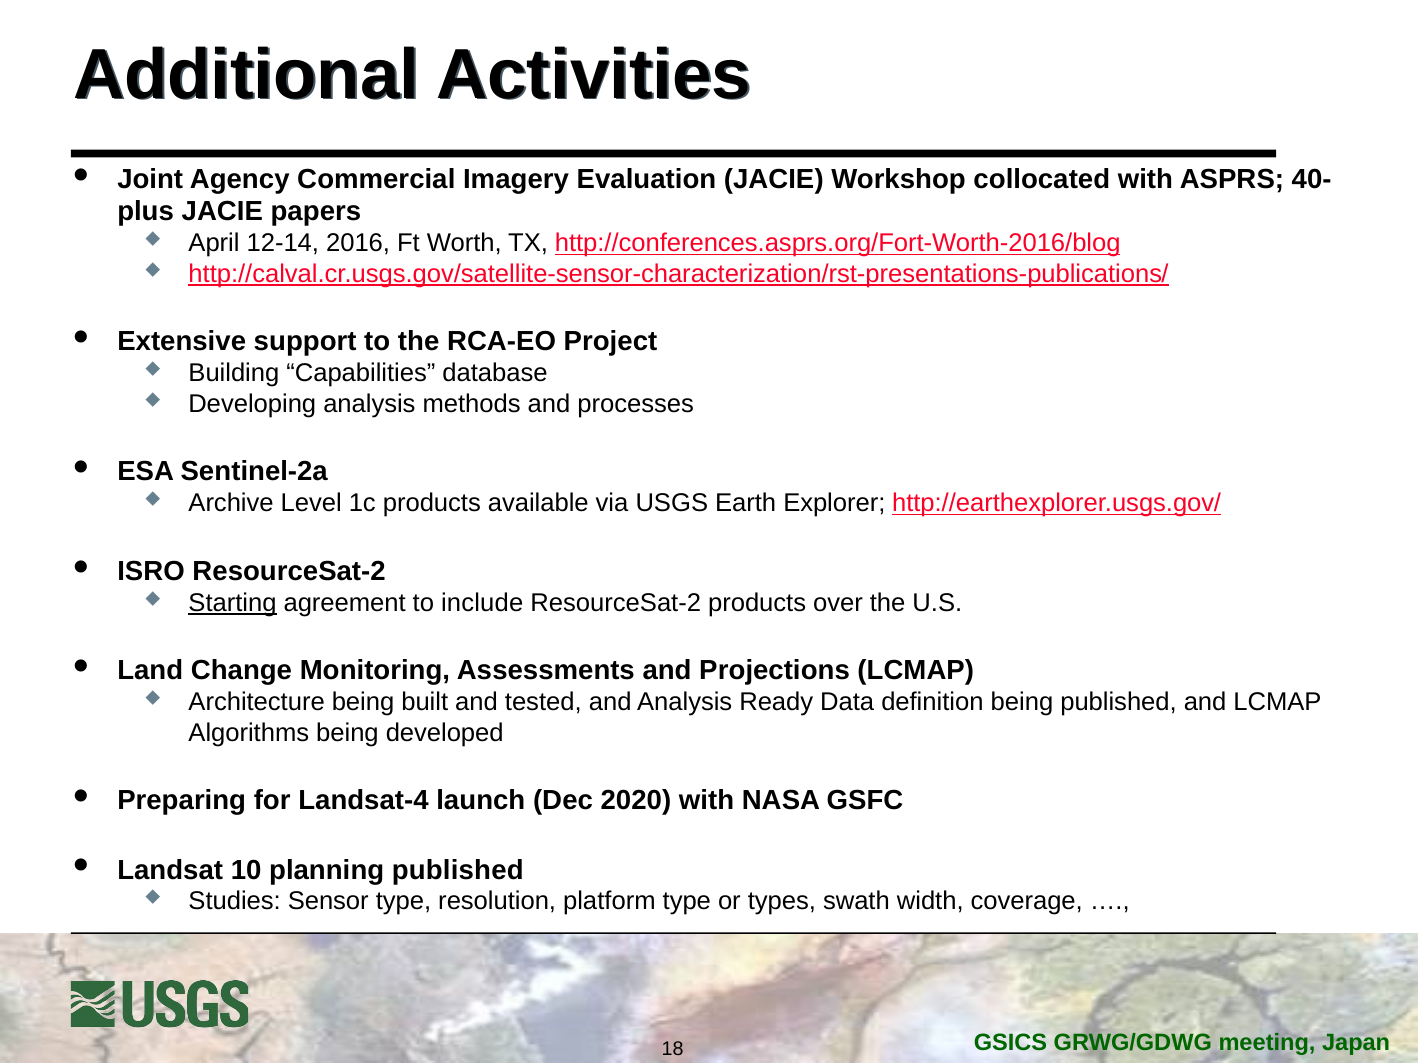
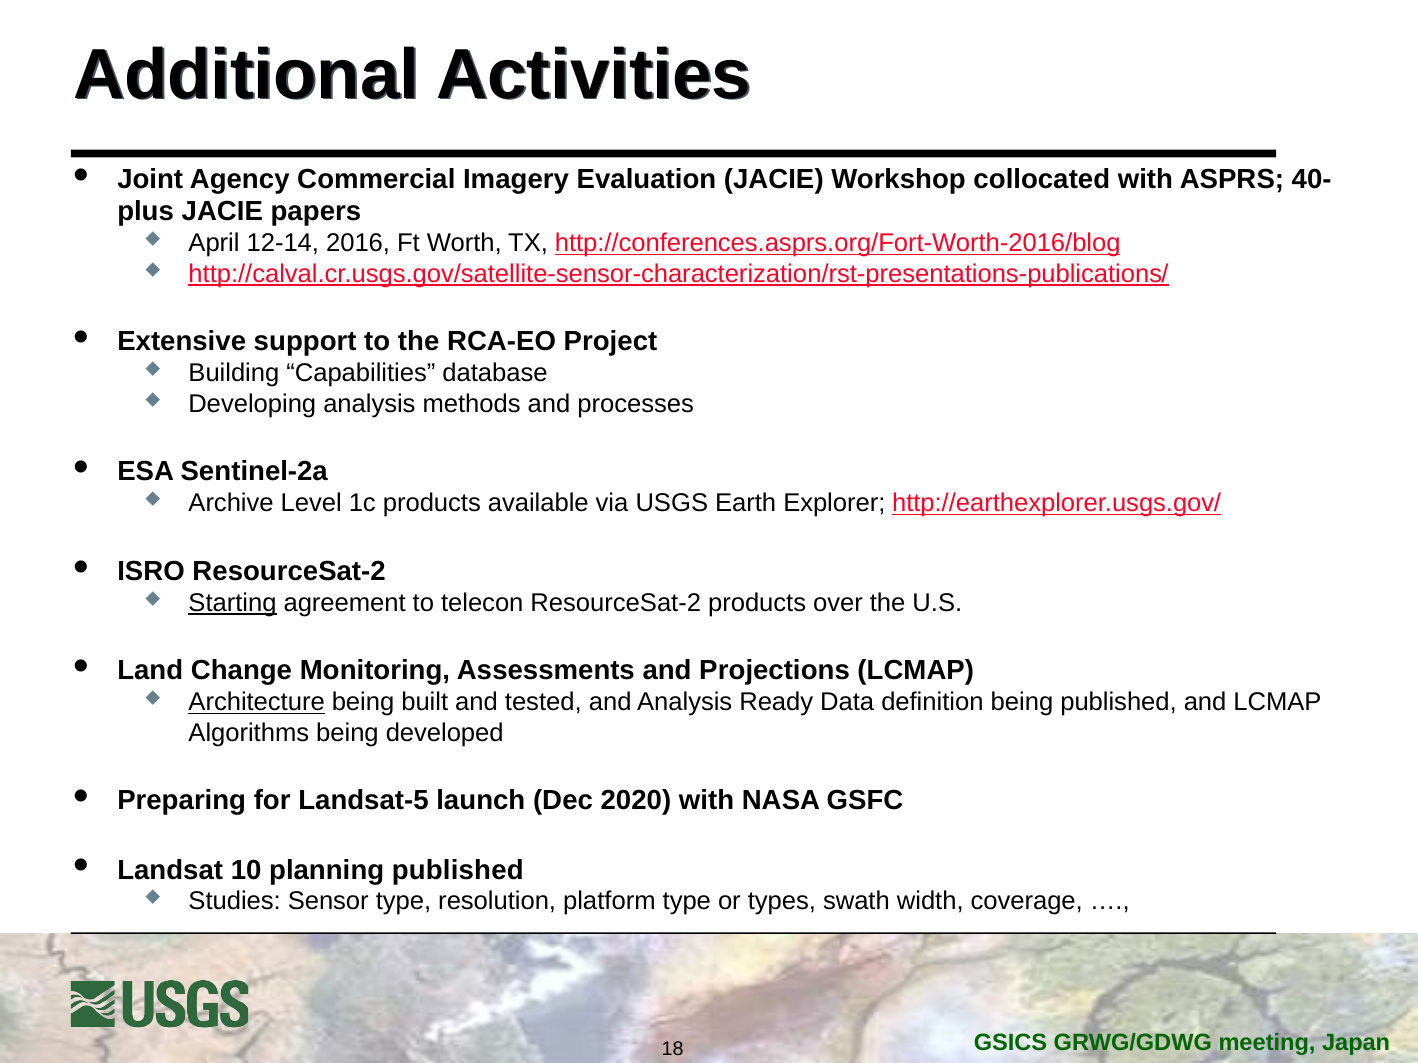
include: include -> telecon
Architecture underline: none -> present
Landsat-4: Landsat-4 -> Landsat-5
